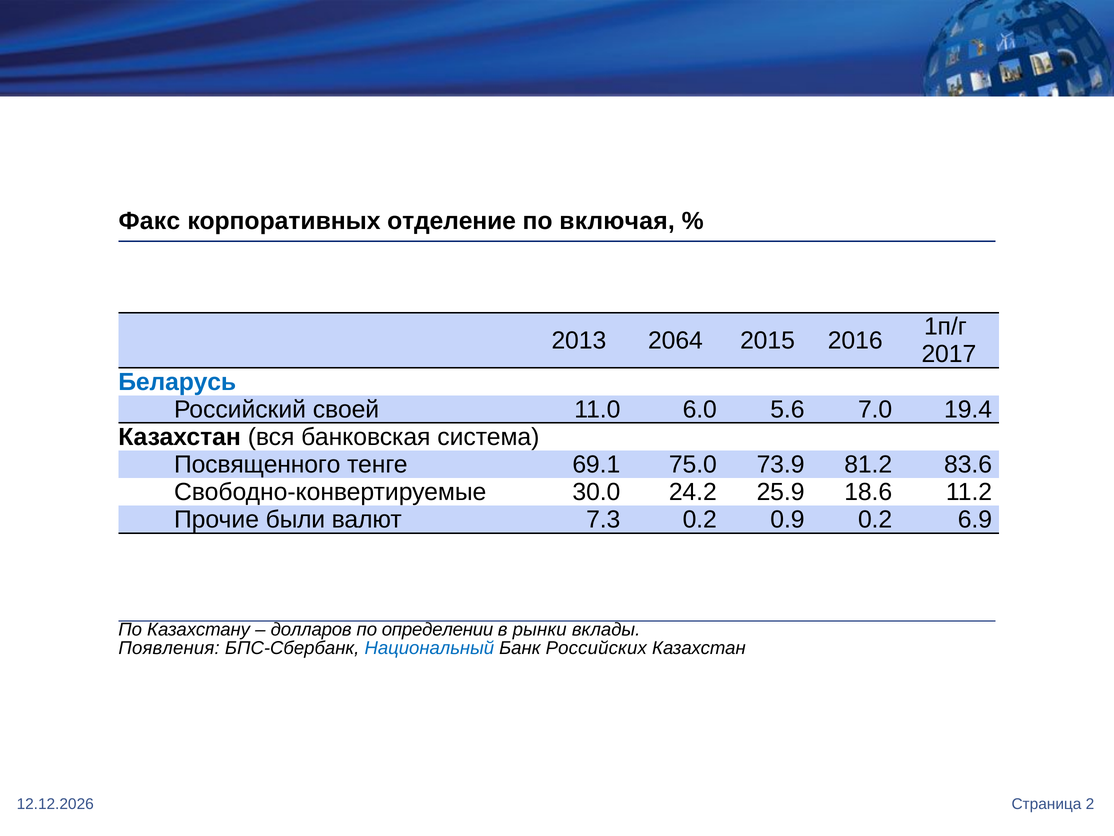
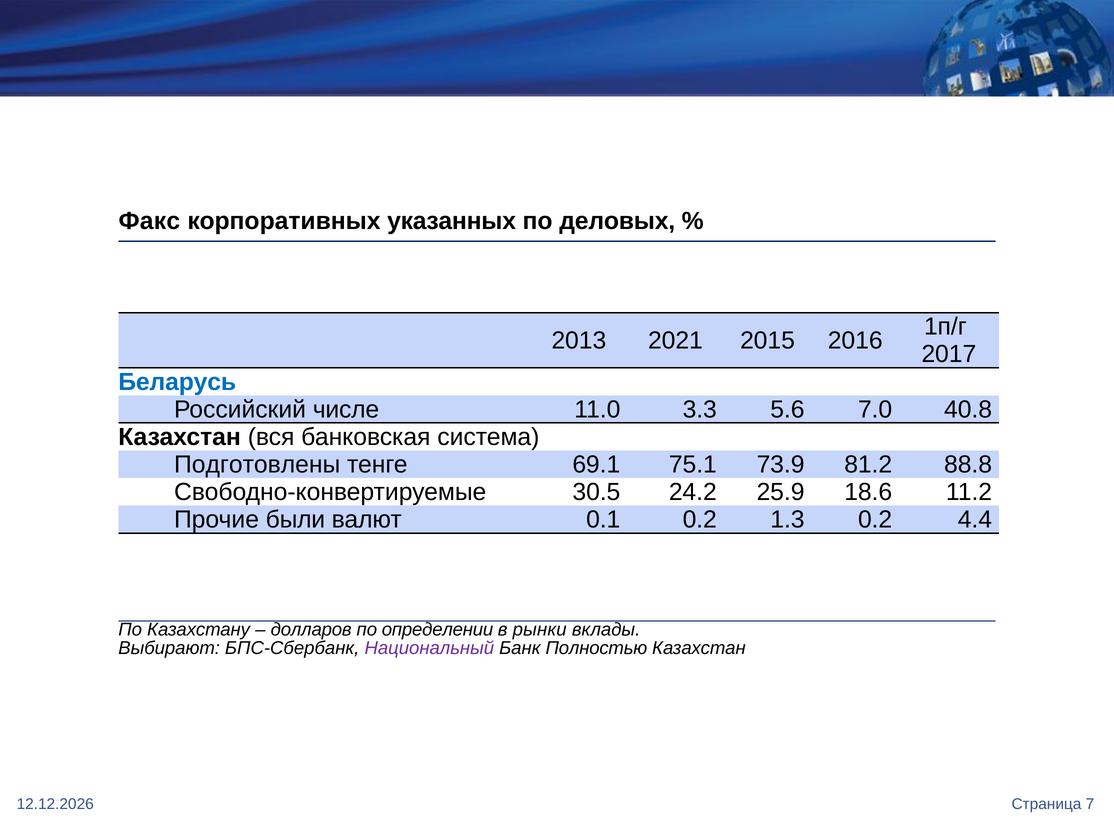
отделение: отделение -> указанных
включая: включая -> деловых
2064: 2064 -> 2021
своей: своей -> числе
6.0: 6.0 -> 3.3
19.4: 19.4 -> 40.8
Посвященного: Посвященного -> Подготовлены
75.0: 75.0 -> 75.1
83.6: 83.6 -> 88.8
30.0: 30.0 -> 30.5
7.3: 7.3 -> 0.1
0.9: 0.9 -> 1.3
6.9: 6.9 -> 4.4
Появления: Появления -> Выбирают
Национальный colour: blue -> purple
Российских: Российских -> Полностью
2: 2 -> 7
